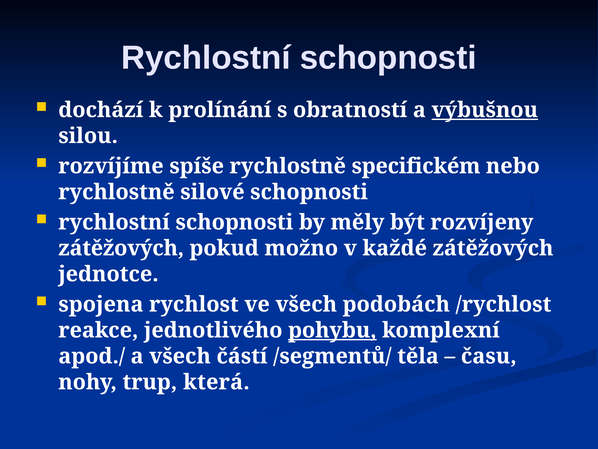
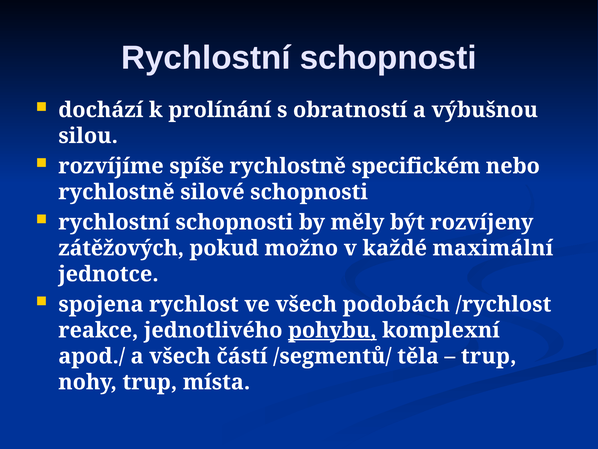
výbušnou underline: present -> none
každé zátěžových: zátěžových -> maximální
času at (489, 356): času -> trup
která: která -> místa
